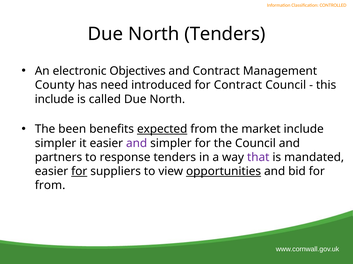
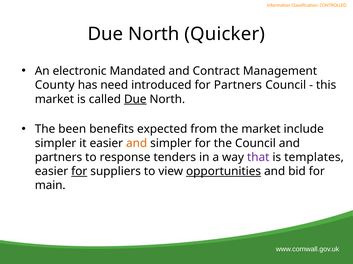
North Tenders: Tenders -> Quicker
Objectives: Objectives -> Mandated
for Contract: Contract -> Partners
include at (54, 99): include -> market
Due at (135, 99) underline: none -> present
expected underline: present -> none
and at (137, 144) colour: purple -> orange
mandated: mandated -> templates
from at (50, 186): from -> main
